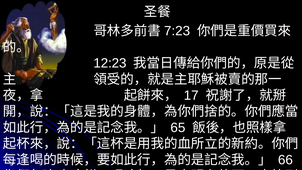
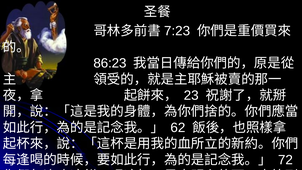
12:23: 12:23 -> 86:23
17: 17 -> 23
65: 65 -> 62
66: 66 -> 72
